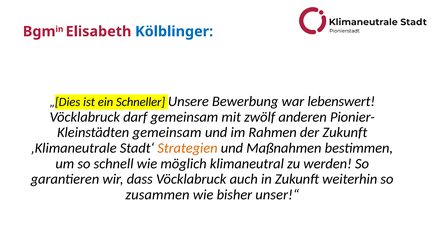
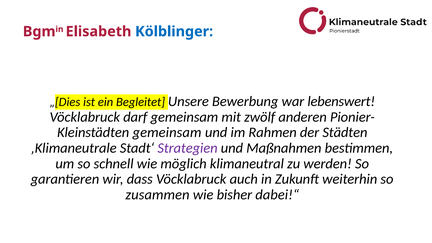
Schneller: Schneller -> Begleitet
der Zukunft: Zukunft -> Städten
Strategien colour: orange -> purple
unser!“: unser!“ -> dabei!“
